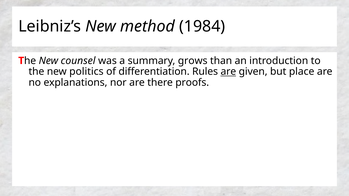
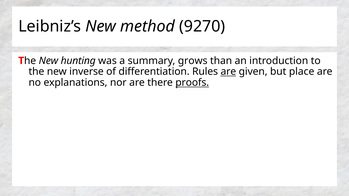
1984: 1984 -> 9270
counsel: counsel -> hunting
politics: politics -> inverse
proofs underline: none -> present
